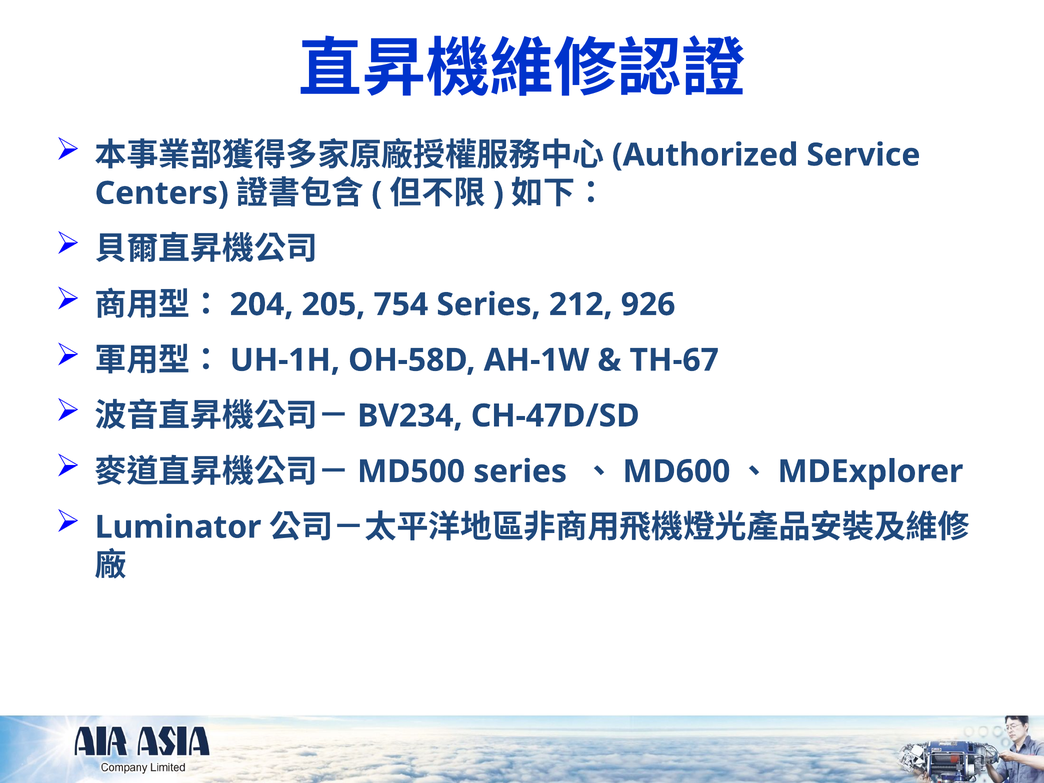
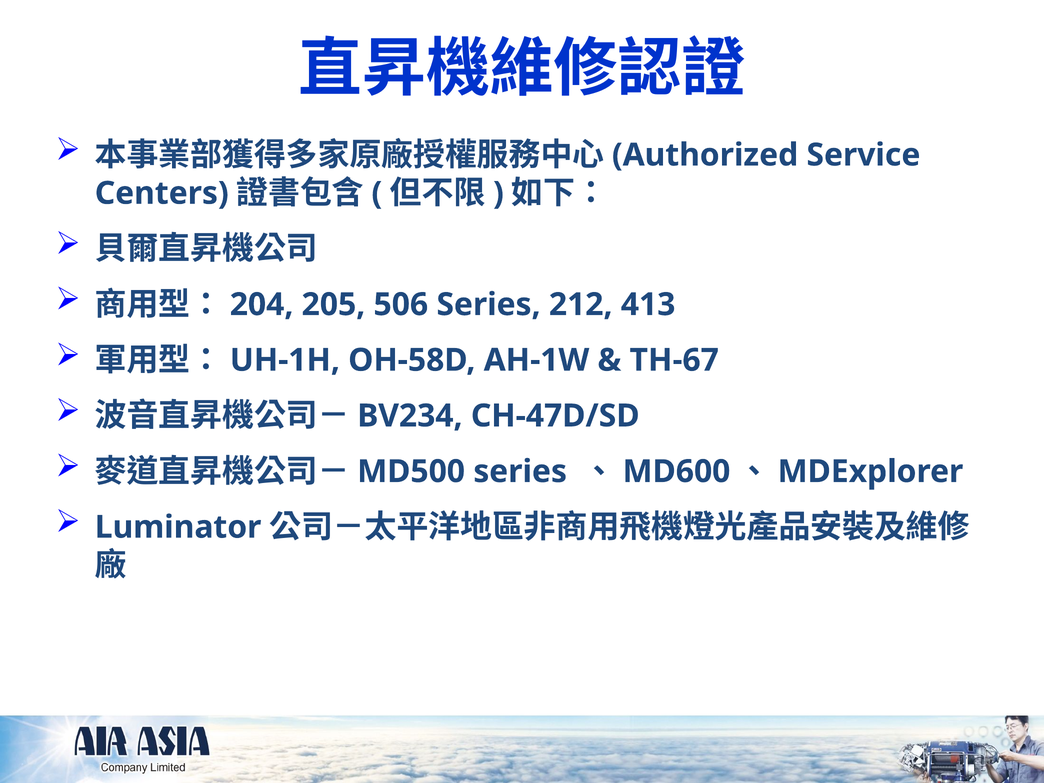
754: 754 -> 506
926: 926 -> 413
